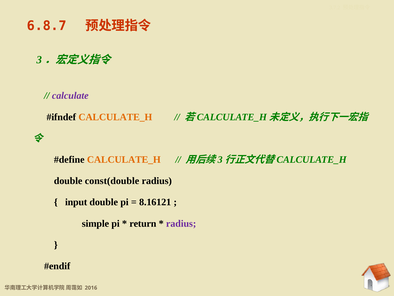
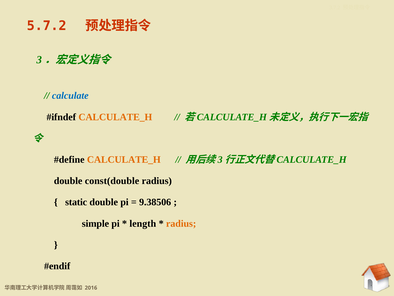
6.8.7: 6.8.7 -> 5.7.2
calculate colour: purple -> blue
input: input -> static
8.16121: 8.16121 -> 9.38506
return: return -> length
radius at (181, 223) colour: purple -> orange
